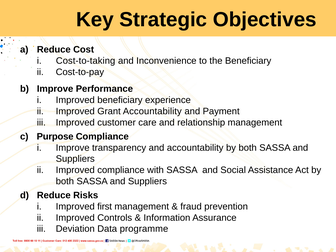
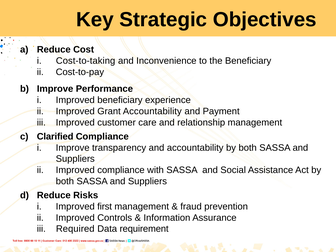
Purpose: Purpose -> Clarified
Deviation: Deviation -> Required
programme: programme -> requirement
